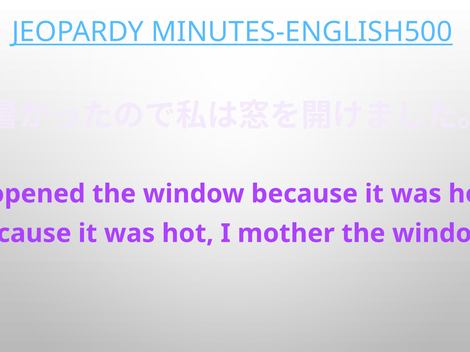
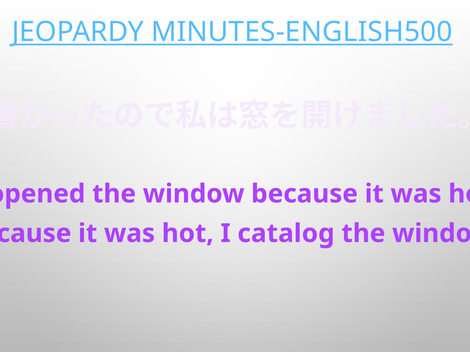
mother: mother -> catalog
